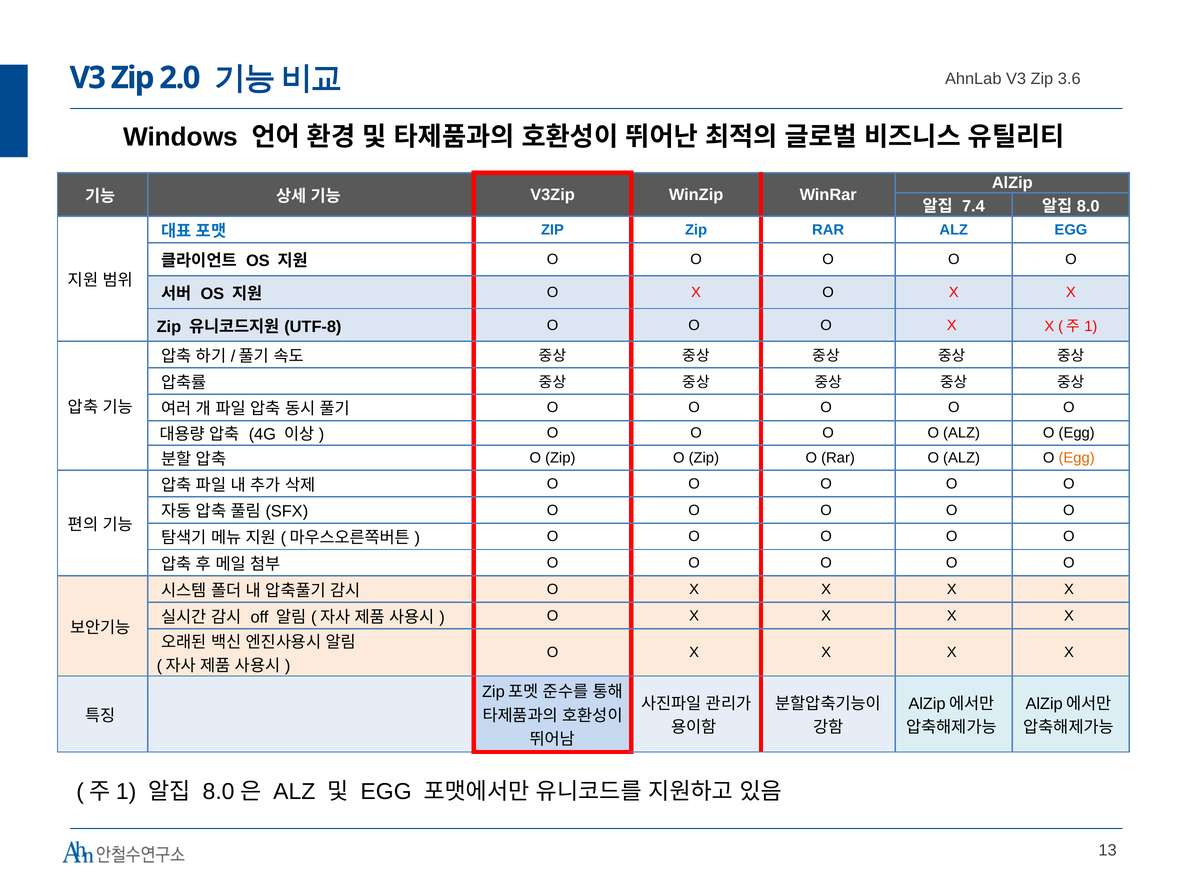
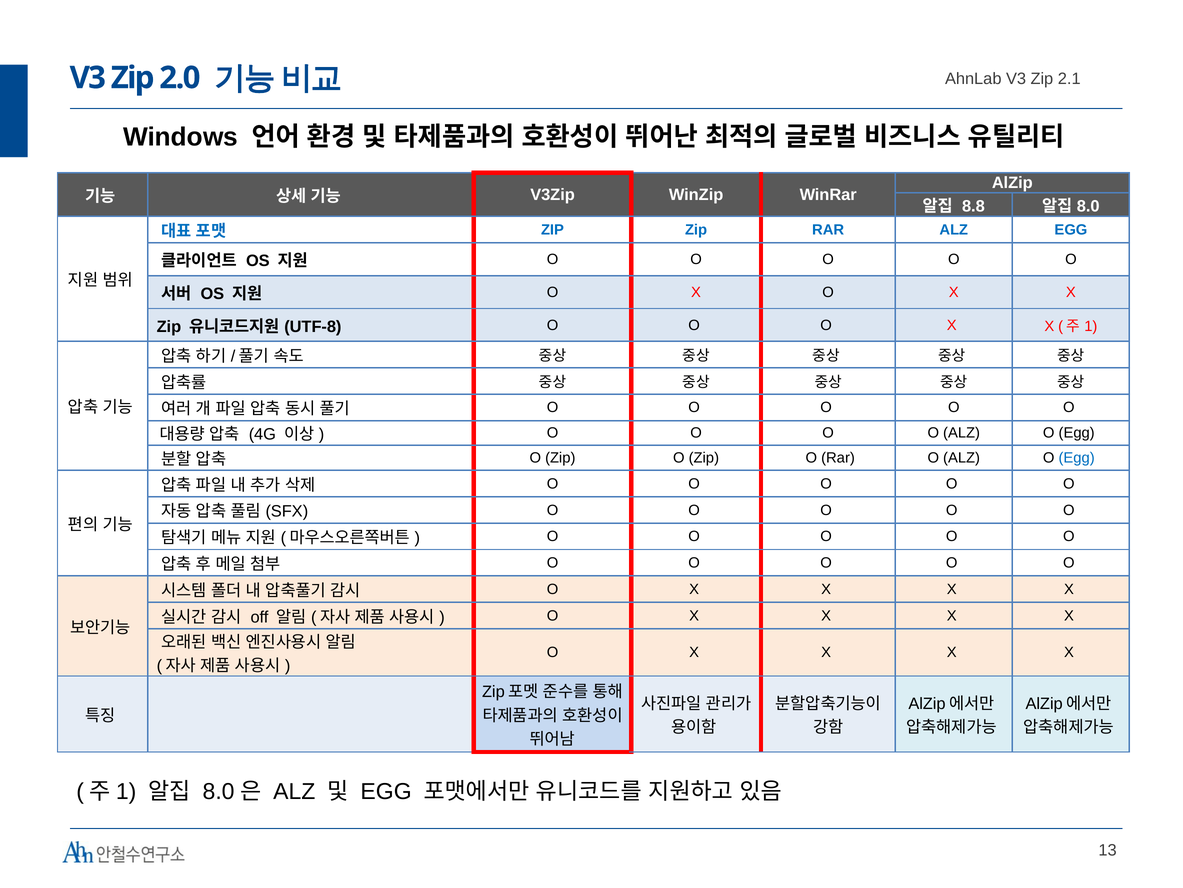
3.6: 3.6 -> 2.1
7.4: 7.4 -> 8.8
Egg at (1077, 458) colour: orange -> blue
